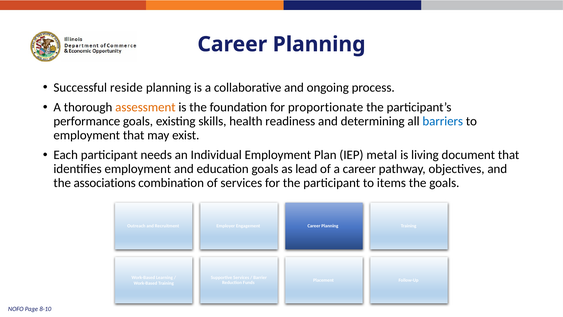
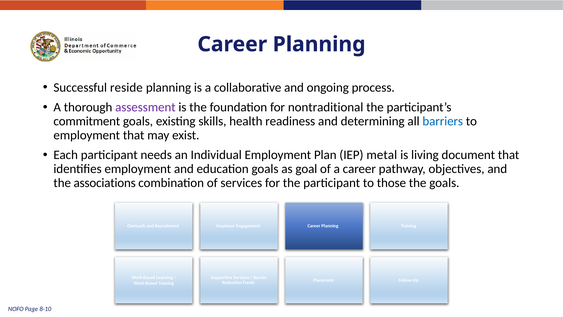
assessment colour: orange -> purple
proportionate: proportionate -> nontraditional
performance: performance -> commitment
lead: lead -> goal
items: items -> those
